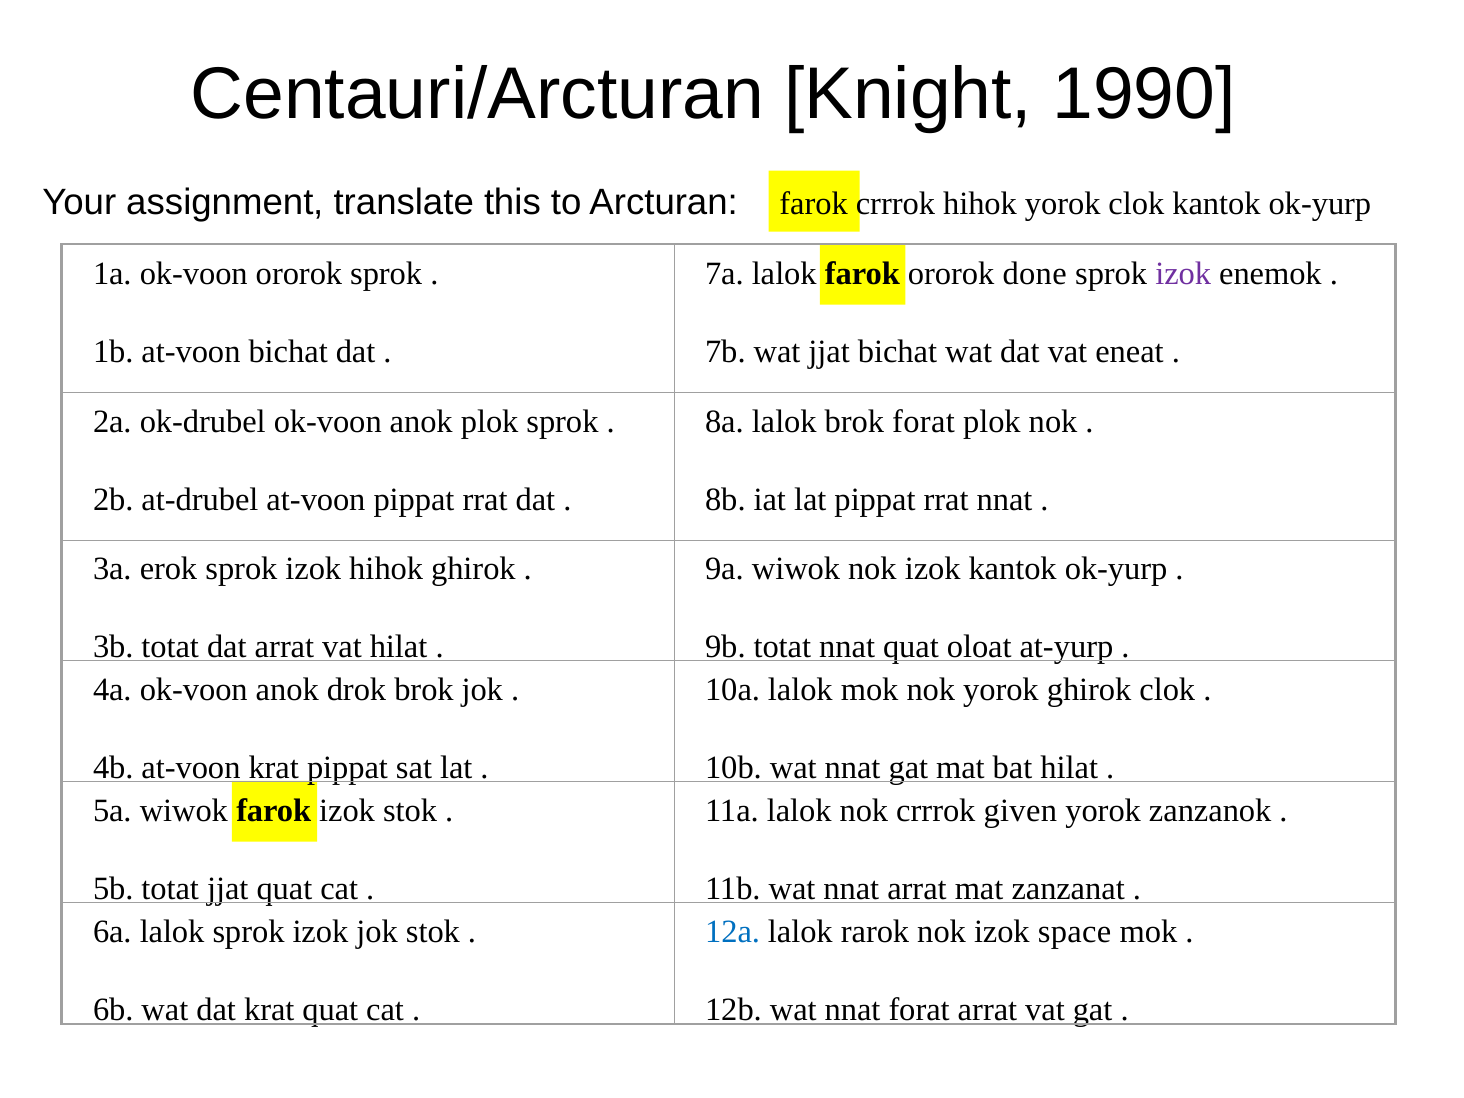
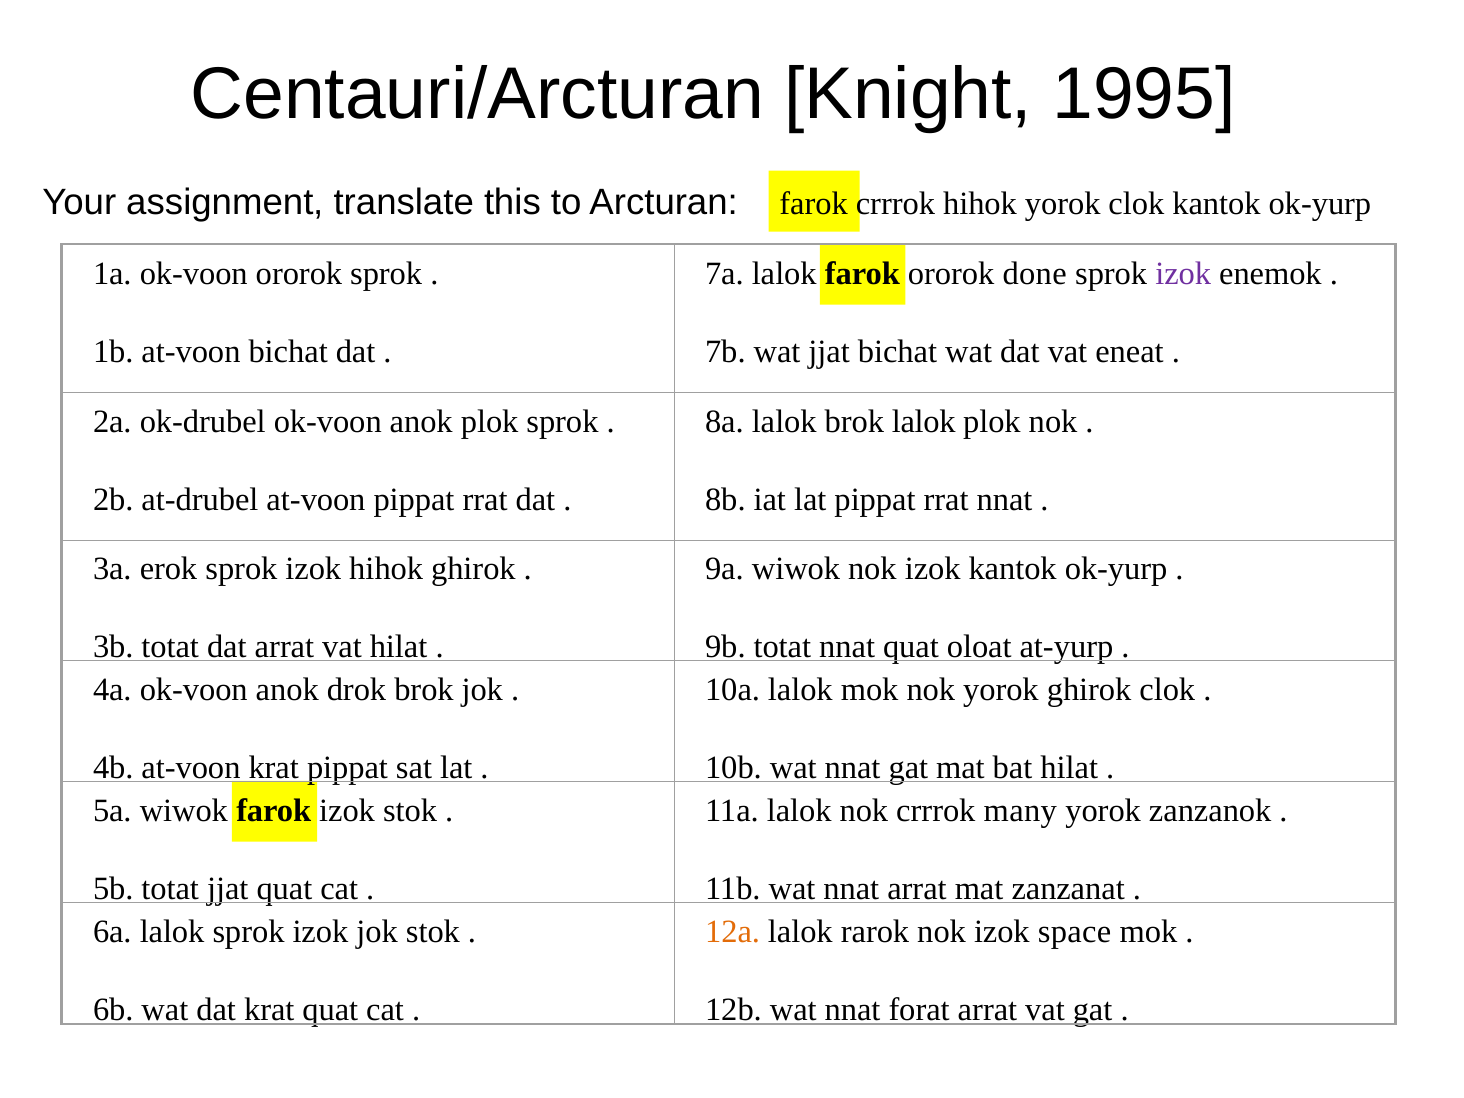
1990: 1990 -> 1995
brok forat: forat -> lalok
given: given -> many
12a colour: blue -> orange
